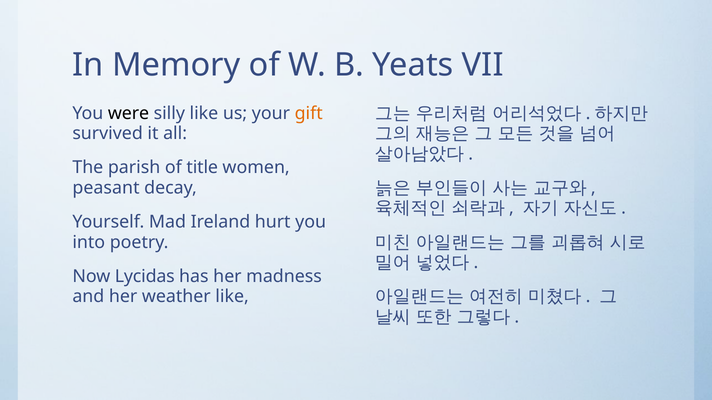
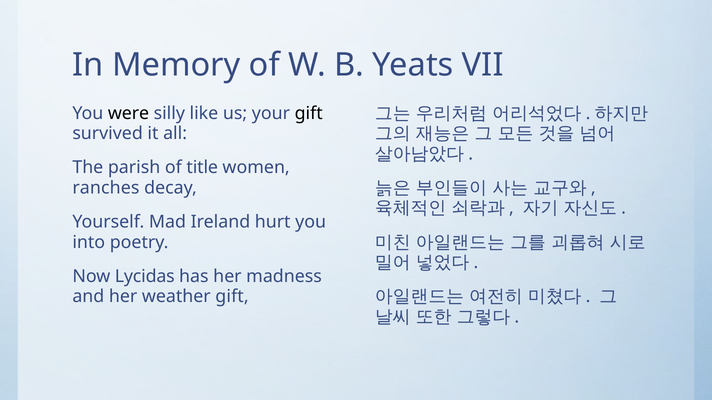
gift at (309, 113) colour: orange -> black
peasant: peasant -> ranches
weather like: like -> gift
